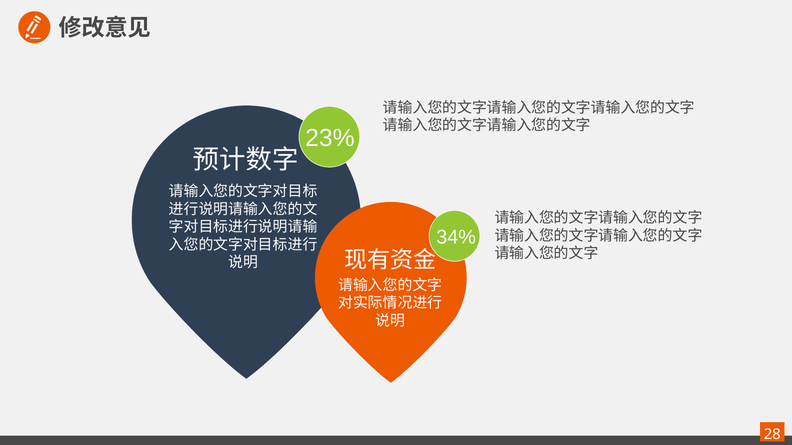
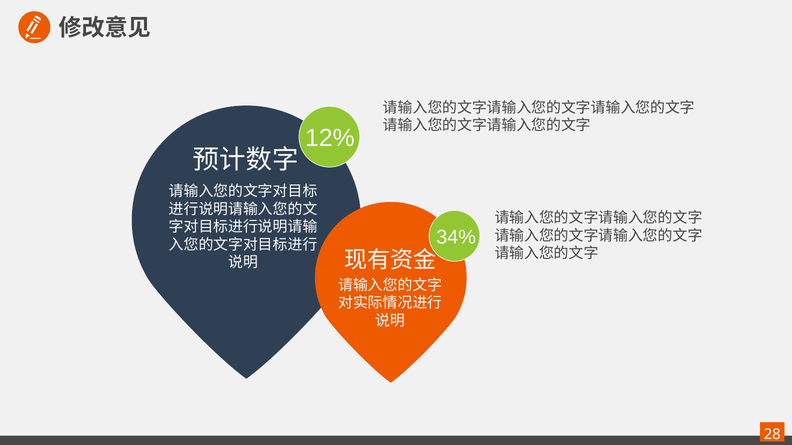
23%: 23% -> 12%
